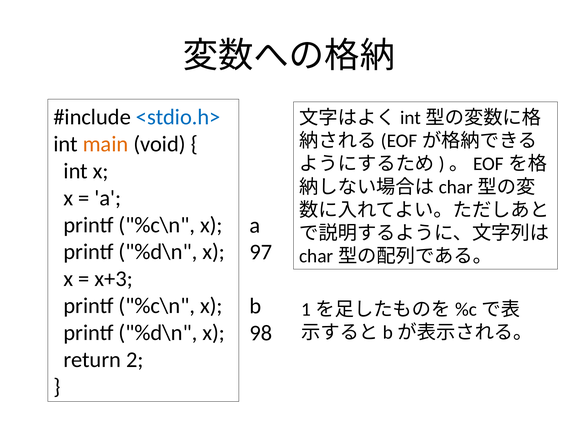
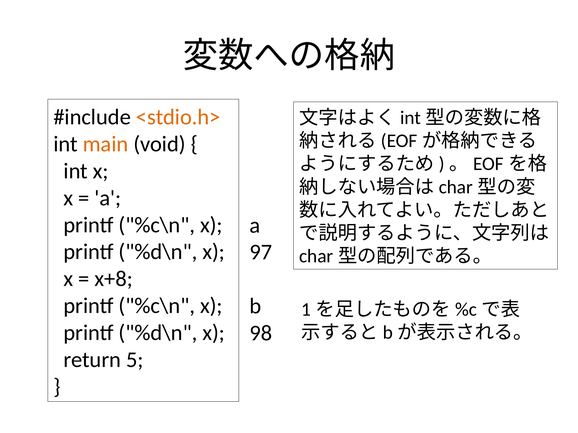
<stdio.h> colour: blue -> orange
x+3: x+3 -> x+8
2: 2 -> 5
